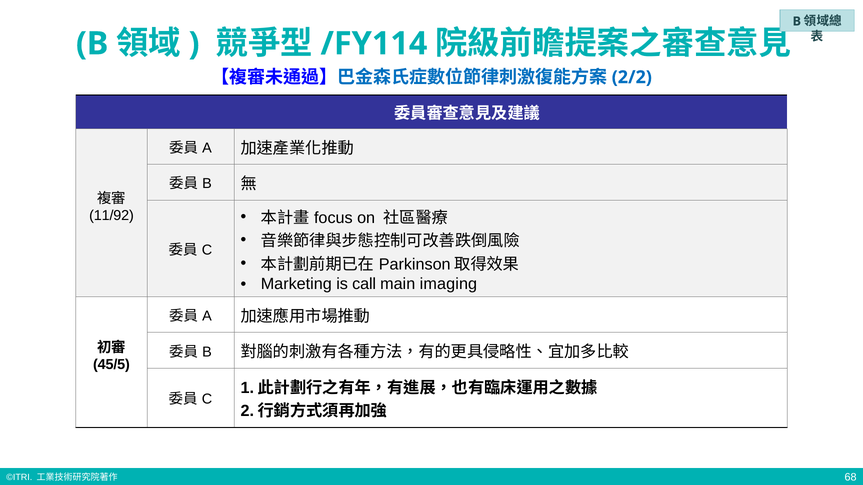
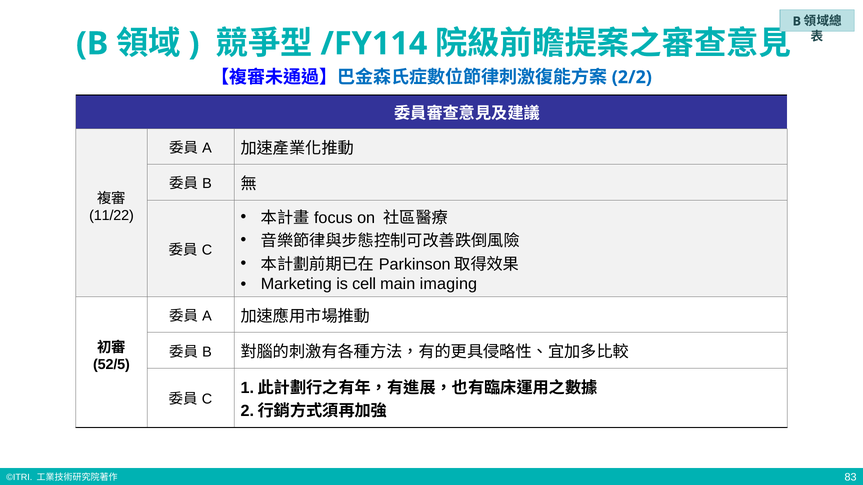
11/92: 11/92 -> 11/22
call: call -> cell
45/5: 45/5 -> 52/5
68: 68 -> 83
